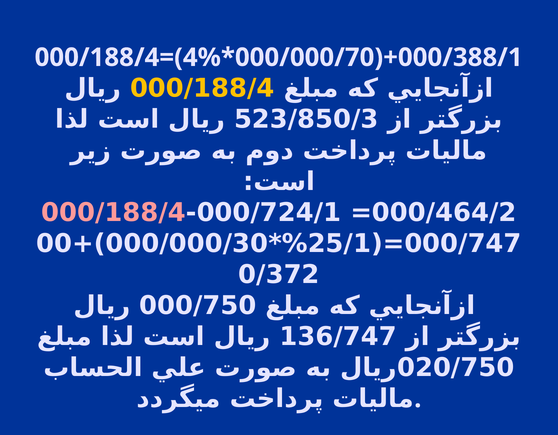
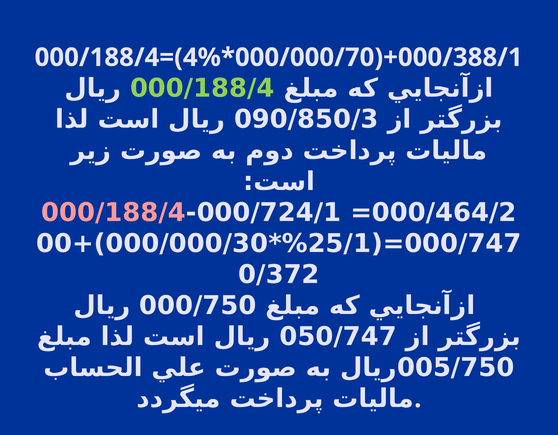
000/188/4 at (202, 88) colour: yellow -> light green
523/850/3: 523/850/3 -> 090/850/3
136/747: 136/747 -> 050/747
020/750: 020/750 -> 005/750
